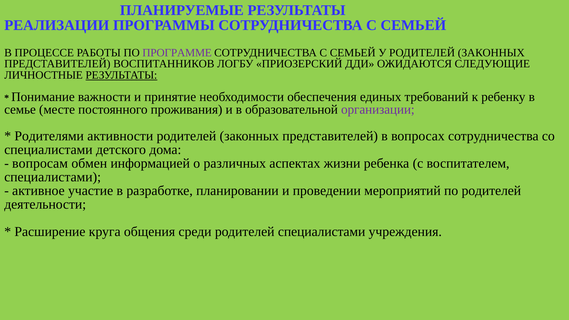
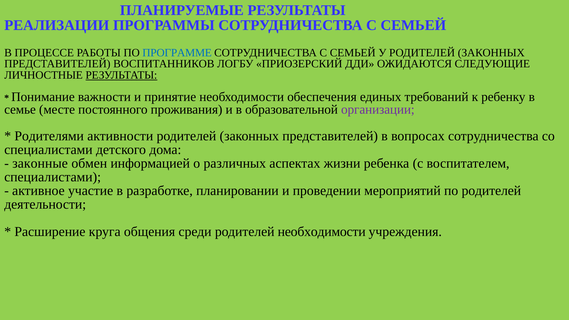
ПРОГРАММЕ colour: purple -> blue
вопросам: вопросам -> законные
родителей специалистами: специалистами -> необходимости
